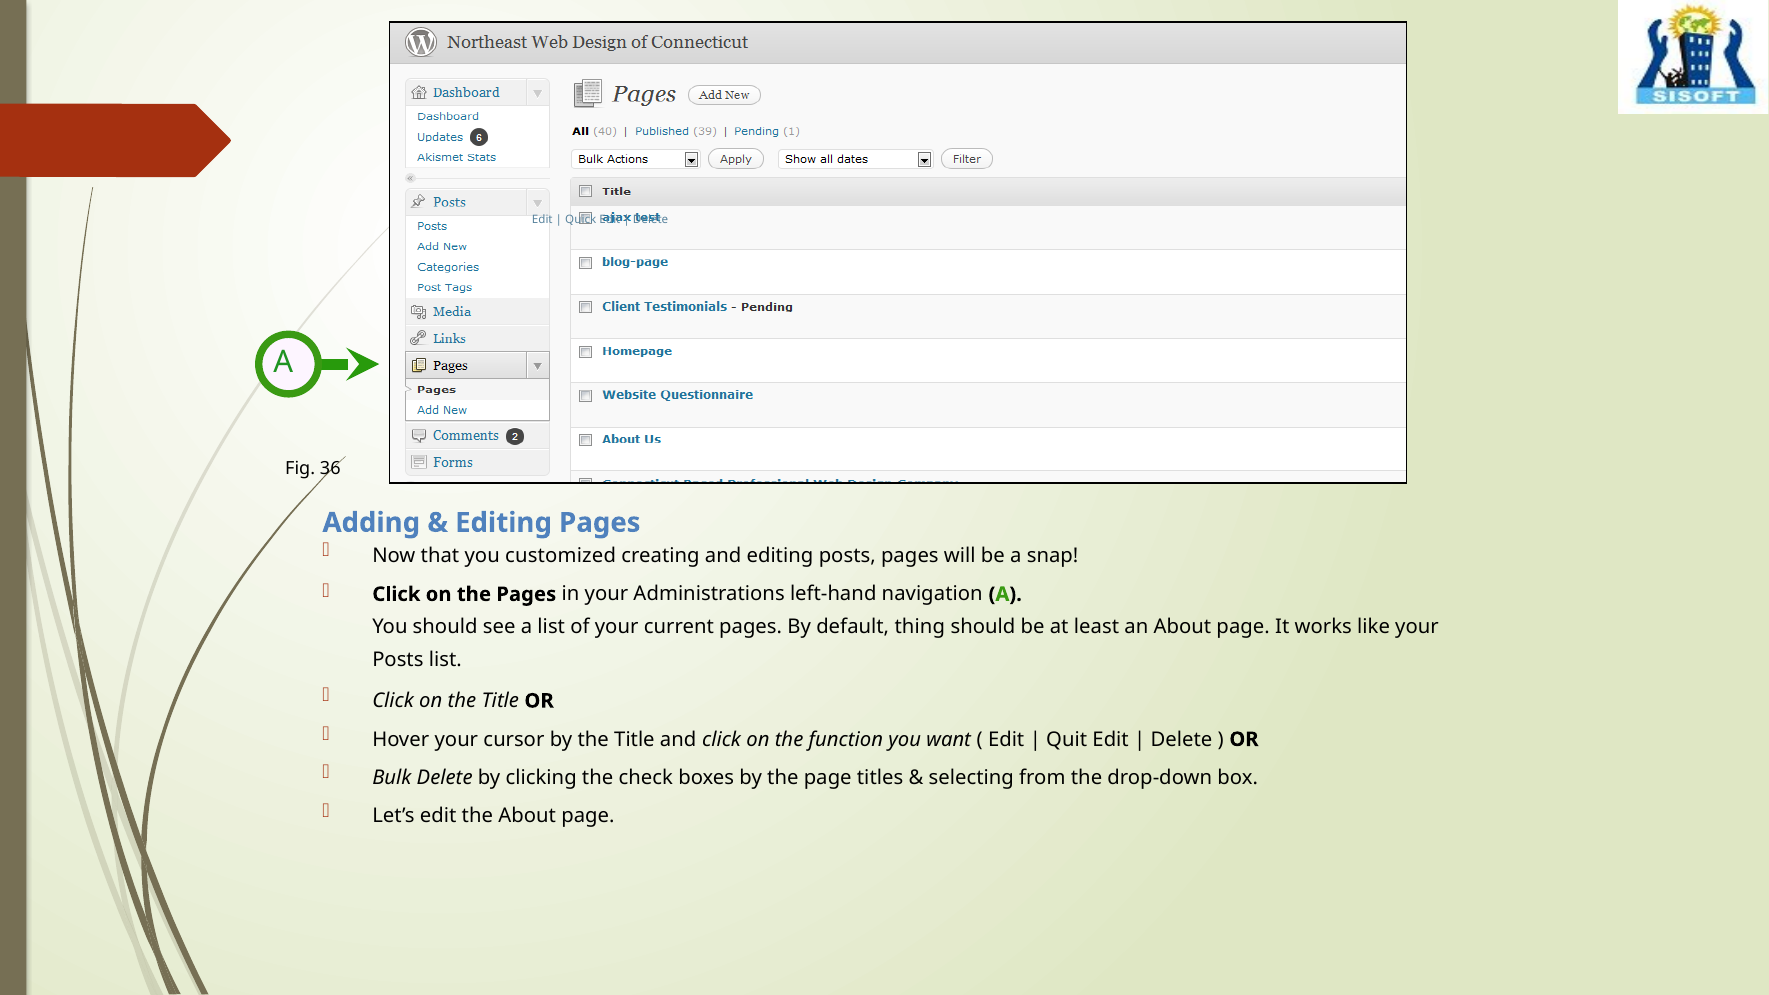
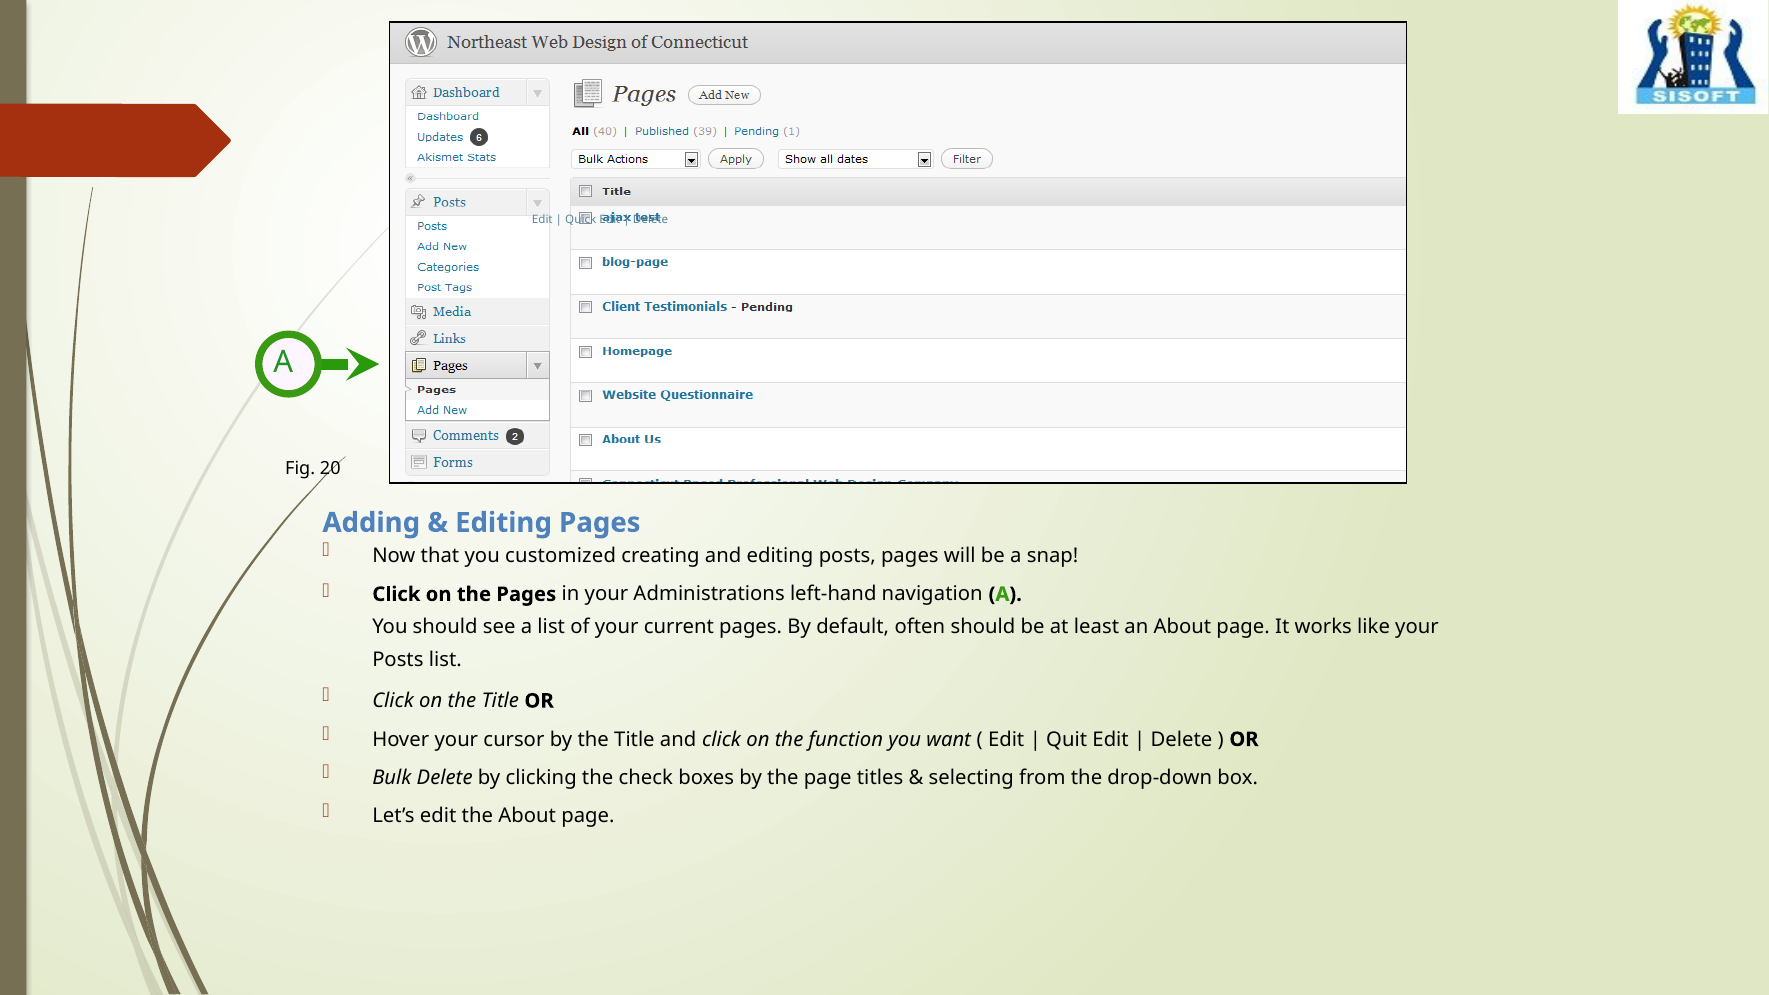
36: 36 -> 20
thing: thing -> often
